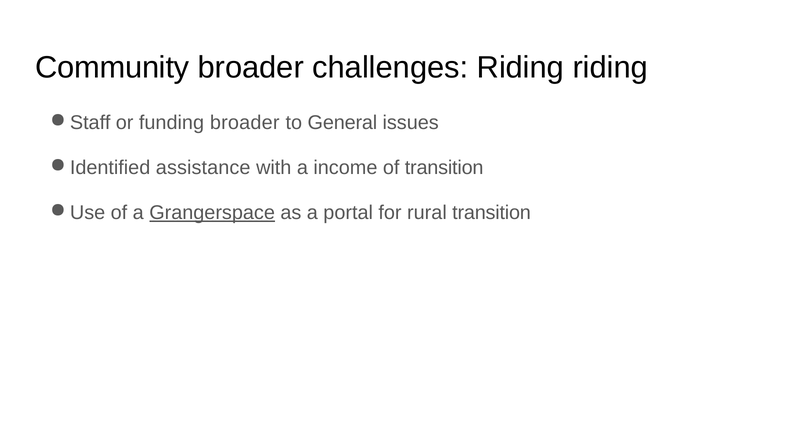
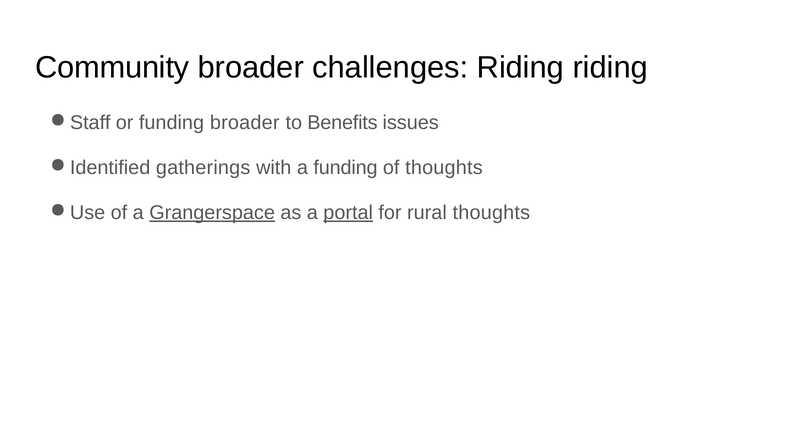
General: General -> Benefits
assistance: assistance -> gatherings
a income: income -> funding
of transition: transition -> thoughts
portal underline: none -> present
rural transition: transition -> thoughts
